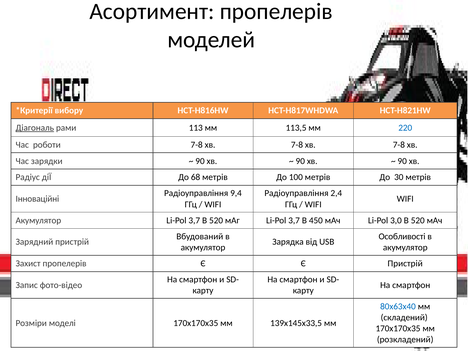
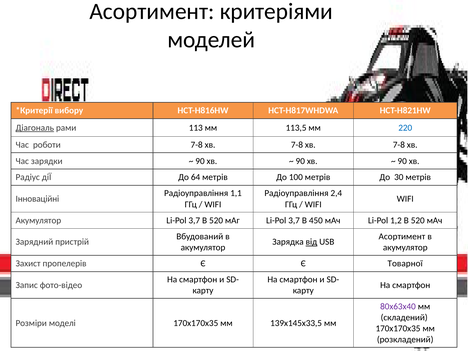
Асортимент пропелерів: пропелерів -> критеріями
68: 68 -> 64
9,4: 9,4 -> 1,1
3,0: 3,0 -> 1,2
Особливості at (402, 236): Особливості -> Асортимент
від underline: none -> present
Є Пристрій: Пристрій -> Товарної
80х63х40 colour: blue -> purple
